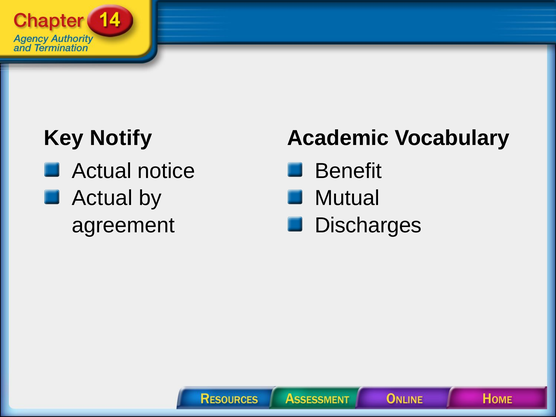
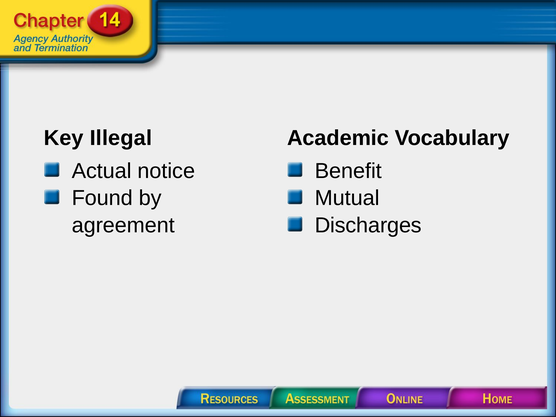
Notify: Notify -> Illegal
Actual at (102, 198): Actual -> Found
